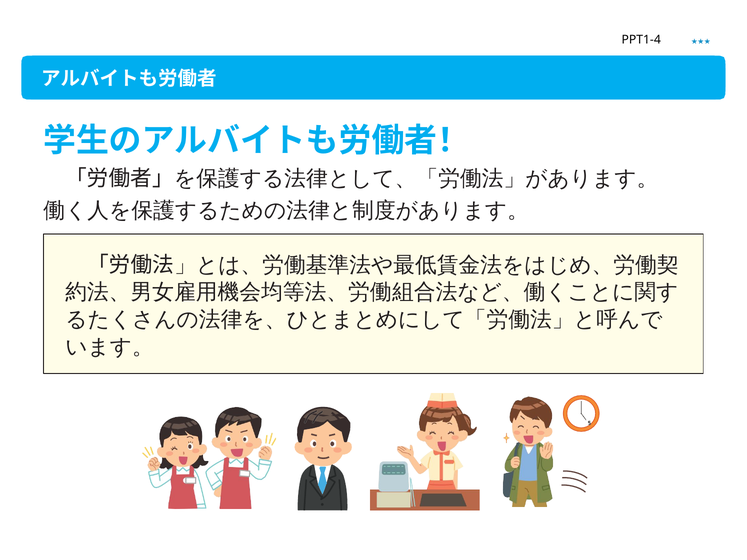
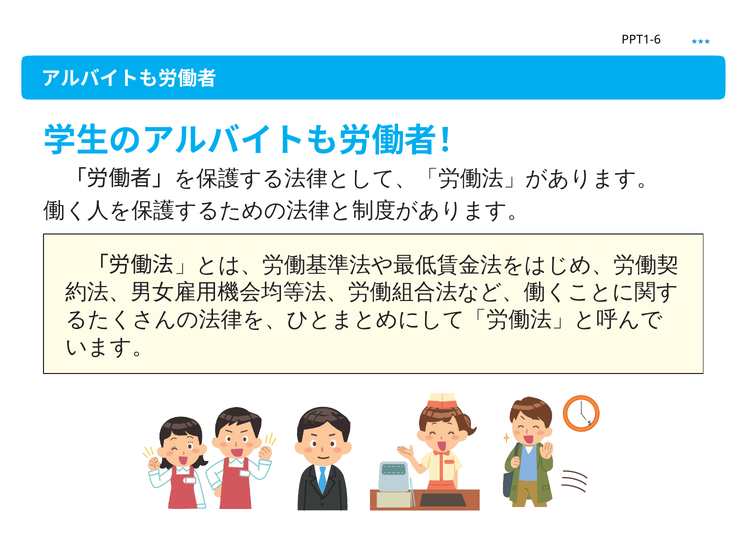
PPT1-4: PPT1-4 -> PPT1-6
